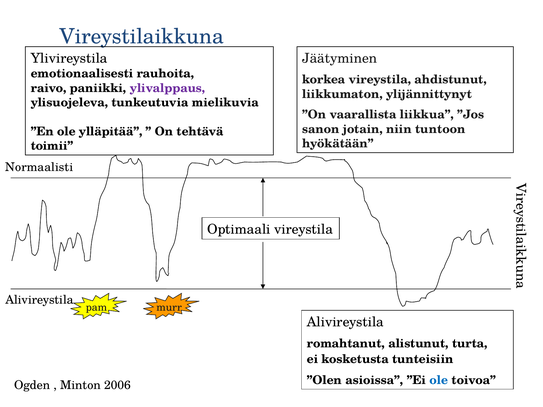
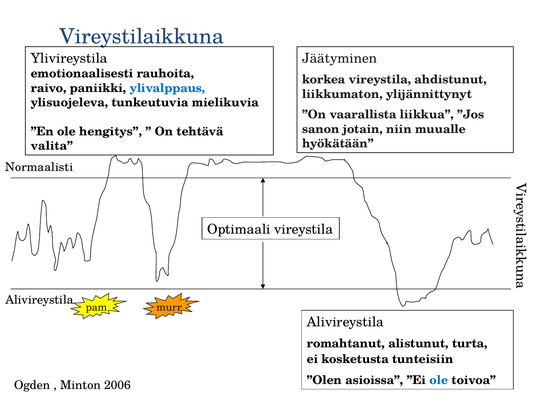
ylivalppaus colour: purple -> blue
tuntoon: tuntoon -> muualle
ylläpitää: ylläpitää -> hengitys
toimii: toimii -> valita
